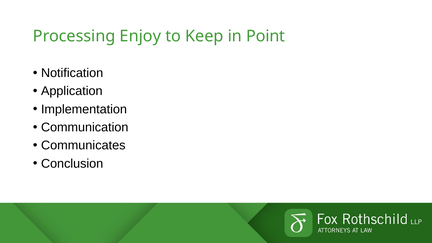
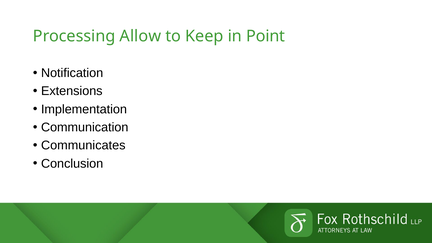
Enjoy: Enjoy -> Allow
Application: Application -> Extensions
